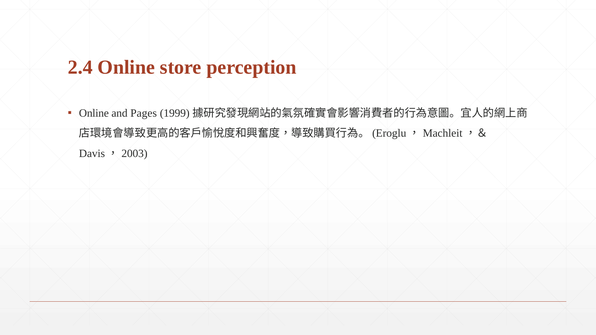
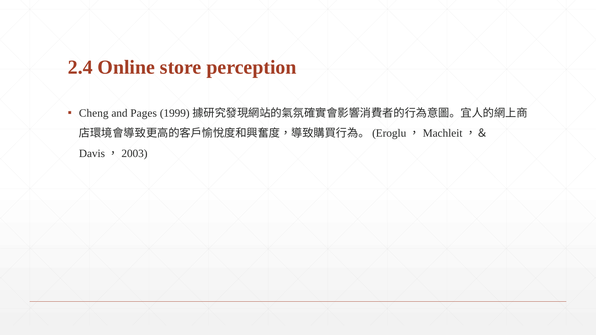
Online at (94, 113): Online -> Cheng
